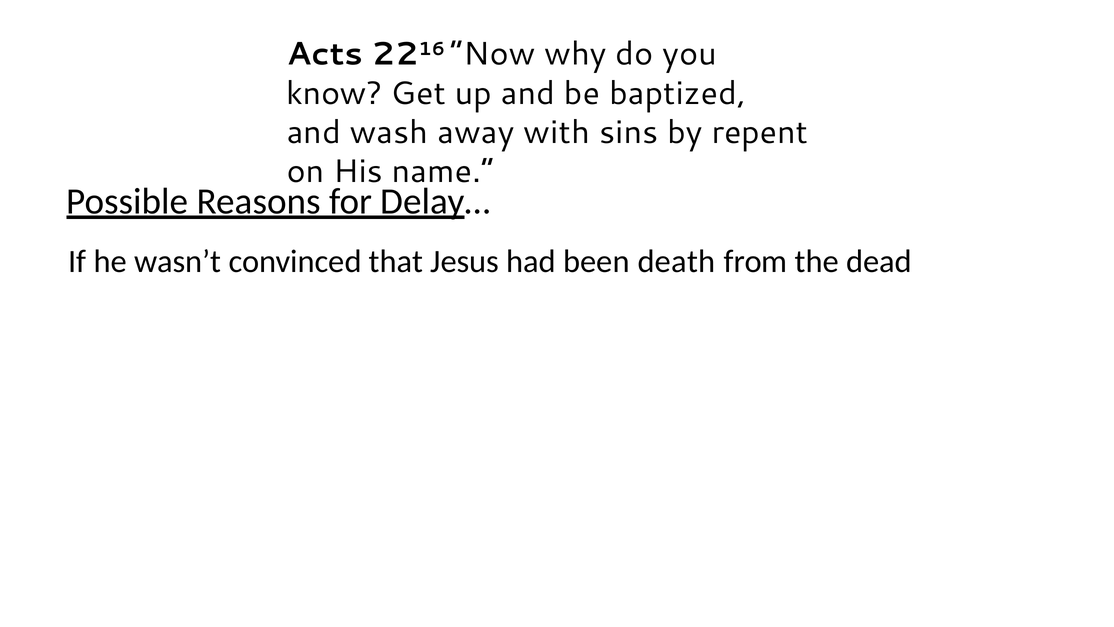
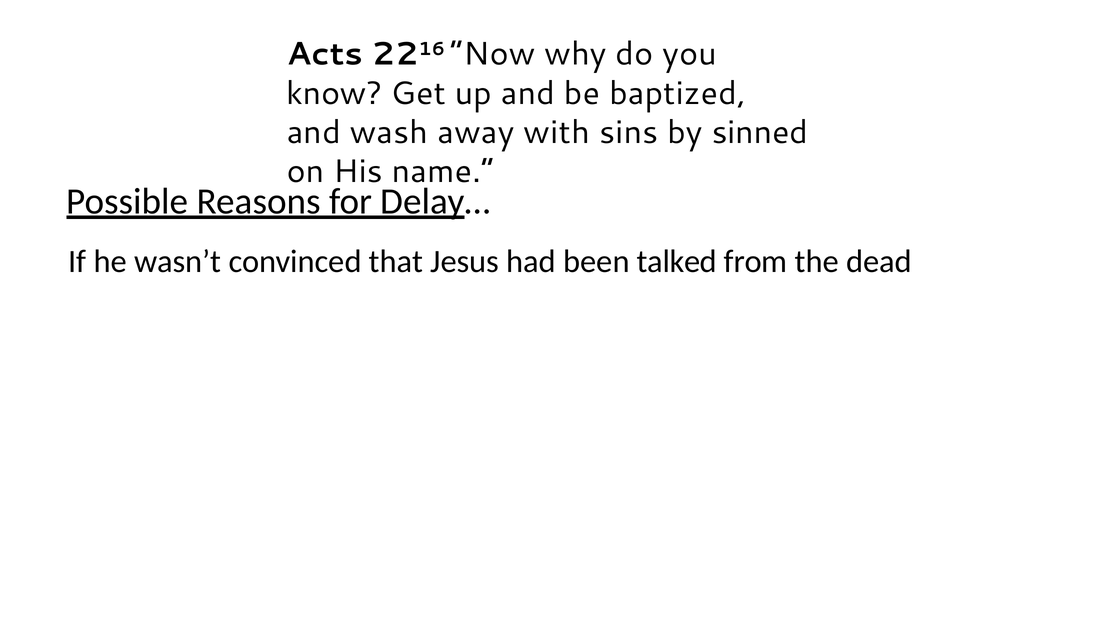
repent: repent -> sinned
death: death -> talked
